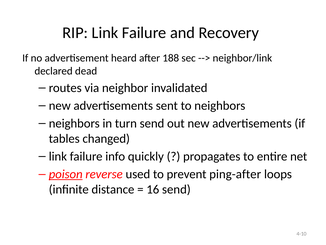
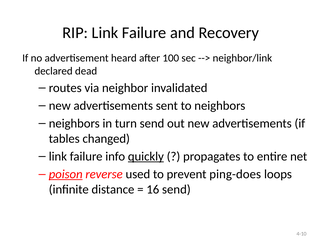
188: 188 -> 100
quickly underline: none -> present
ping-after: ping-after -> ping-does
